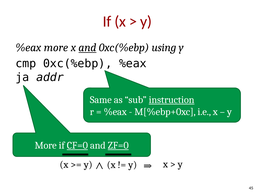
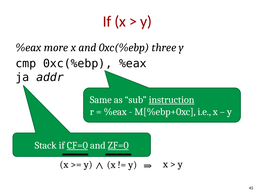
and at (87, 48) underline: present -> none
using: using -> three
More at (46, 146): More -> Stack
